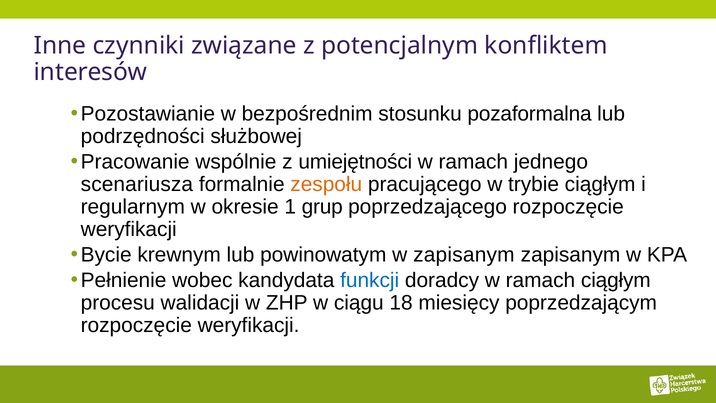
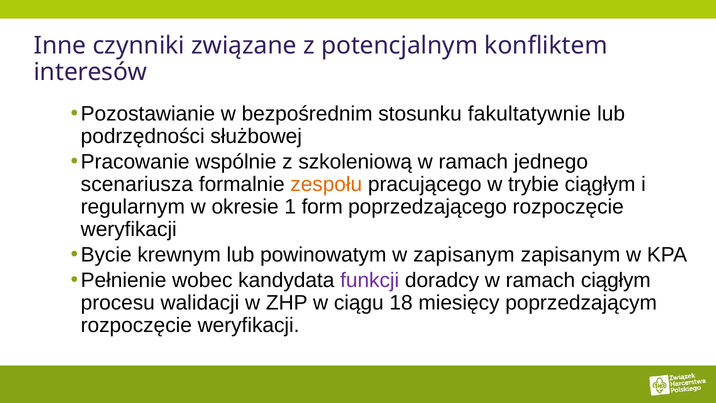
pozaformalna: pozaformalna -> fakultatywnie
umiejętności: umiejętności -> szkoleniową
grup: grup -> form
funkcji colour: blue -> purple
